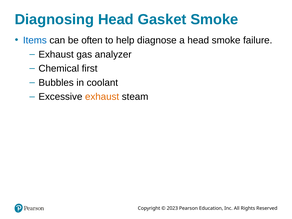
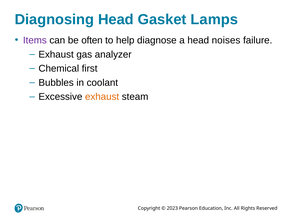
Gasket Smoke: Smoke -> Lamps
Items colour: blue -> purple
head smoke: smoke -> noises
